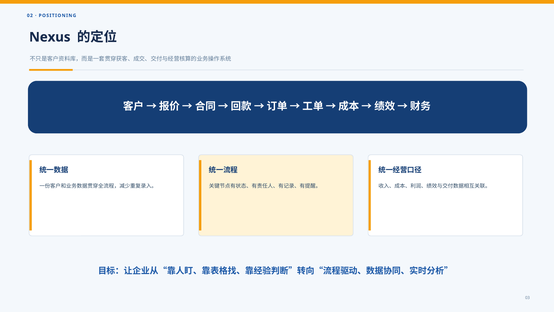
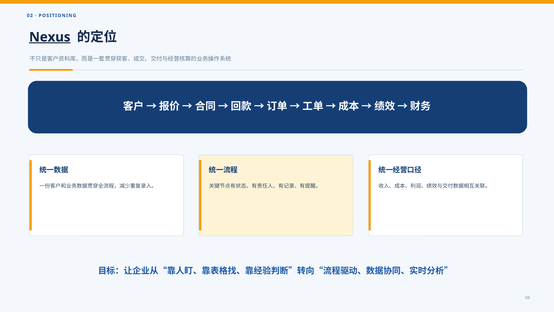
Nexus underline: none -> present
